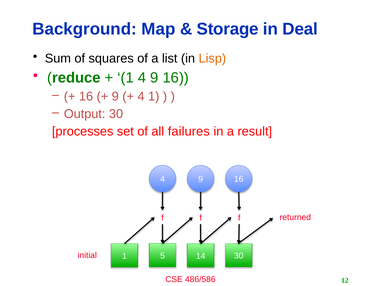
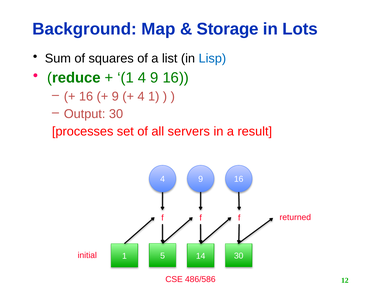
Deal: Deal -> Lots
Lisp colour: orange -> blue
failures: failures -> servers
